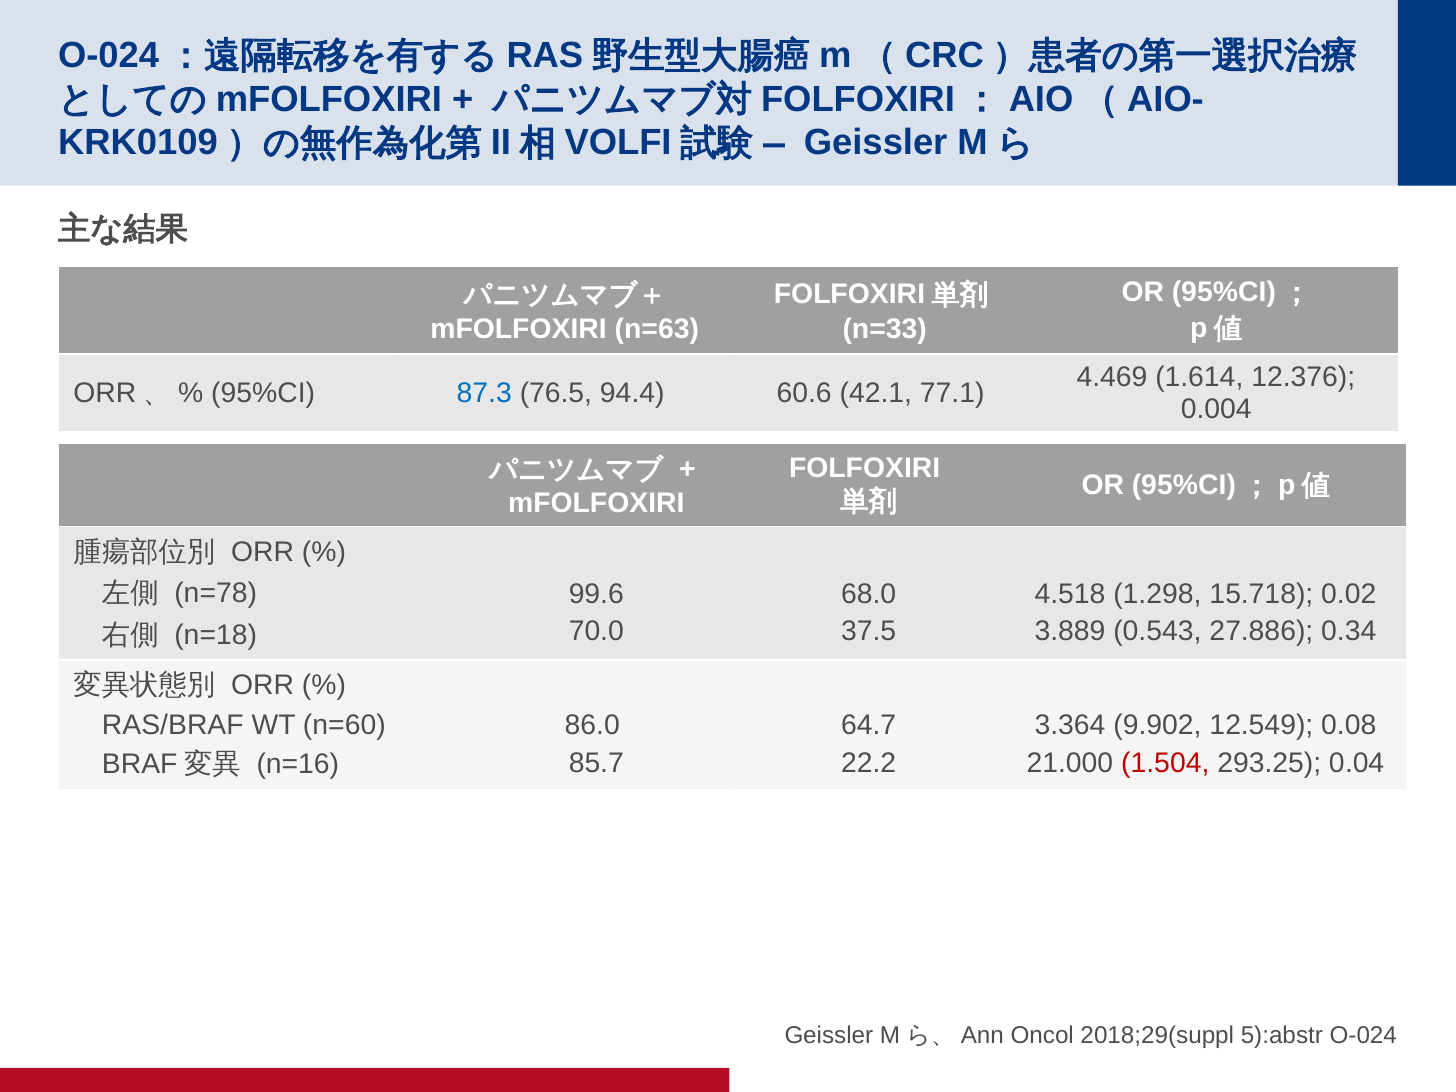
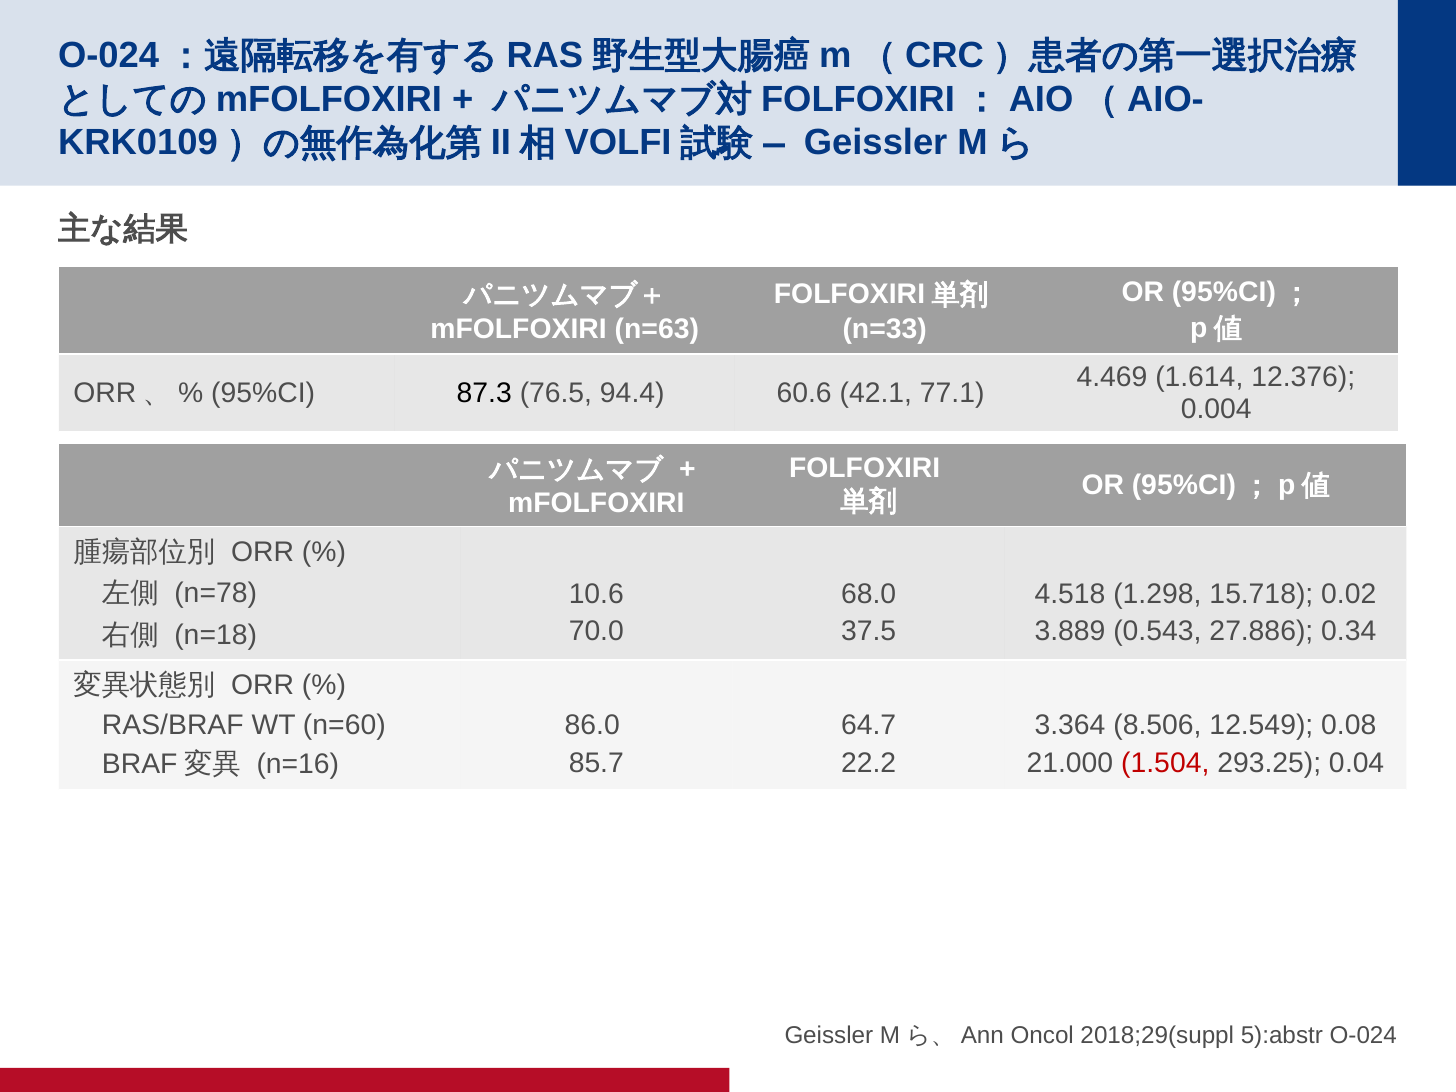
87.3 colour: blue -> black
99.6: 99.6 -> 10.6
9.902: 9.902 -> 8.506
